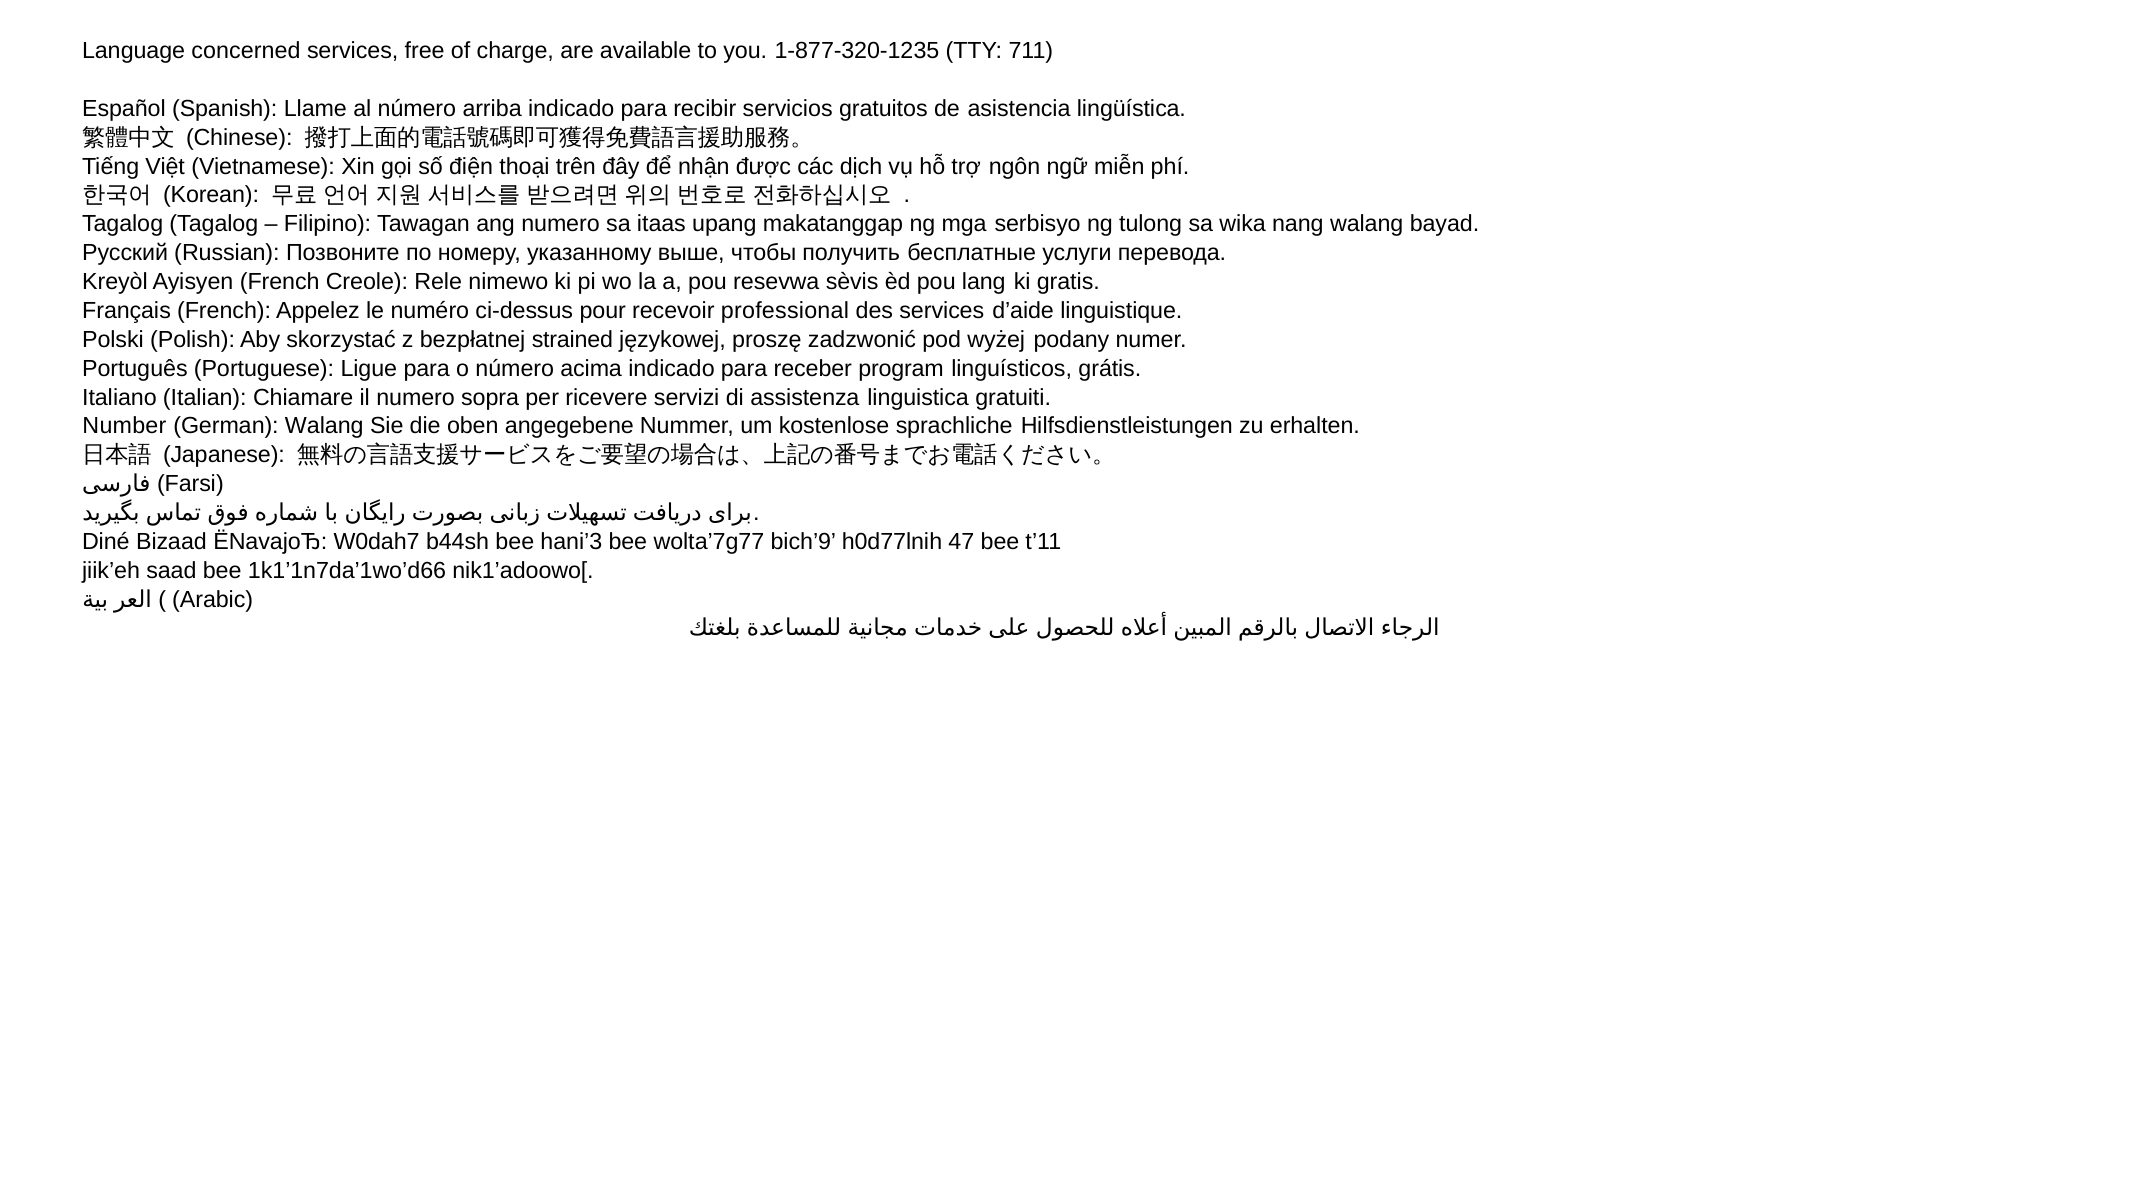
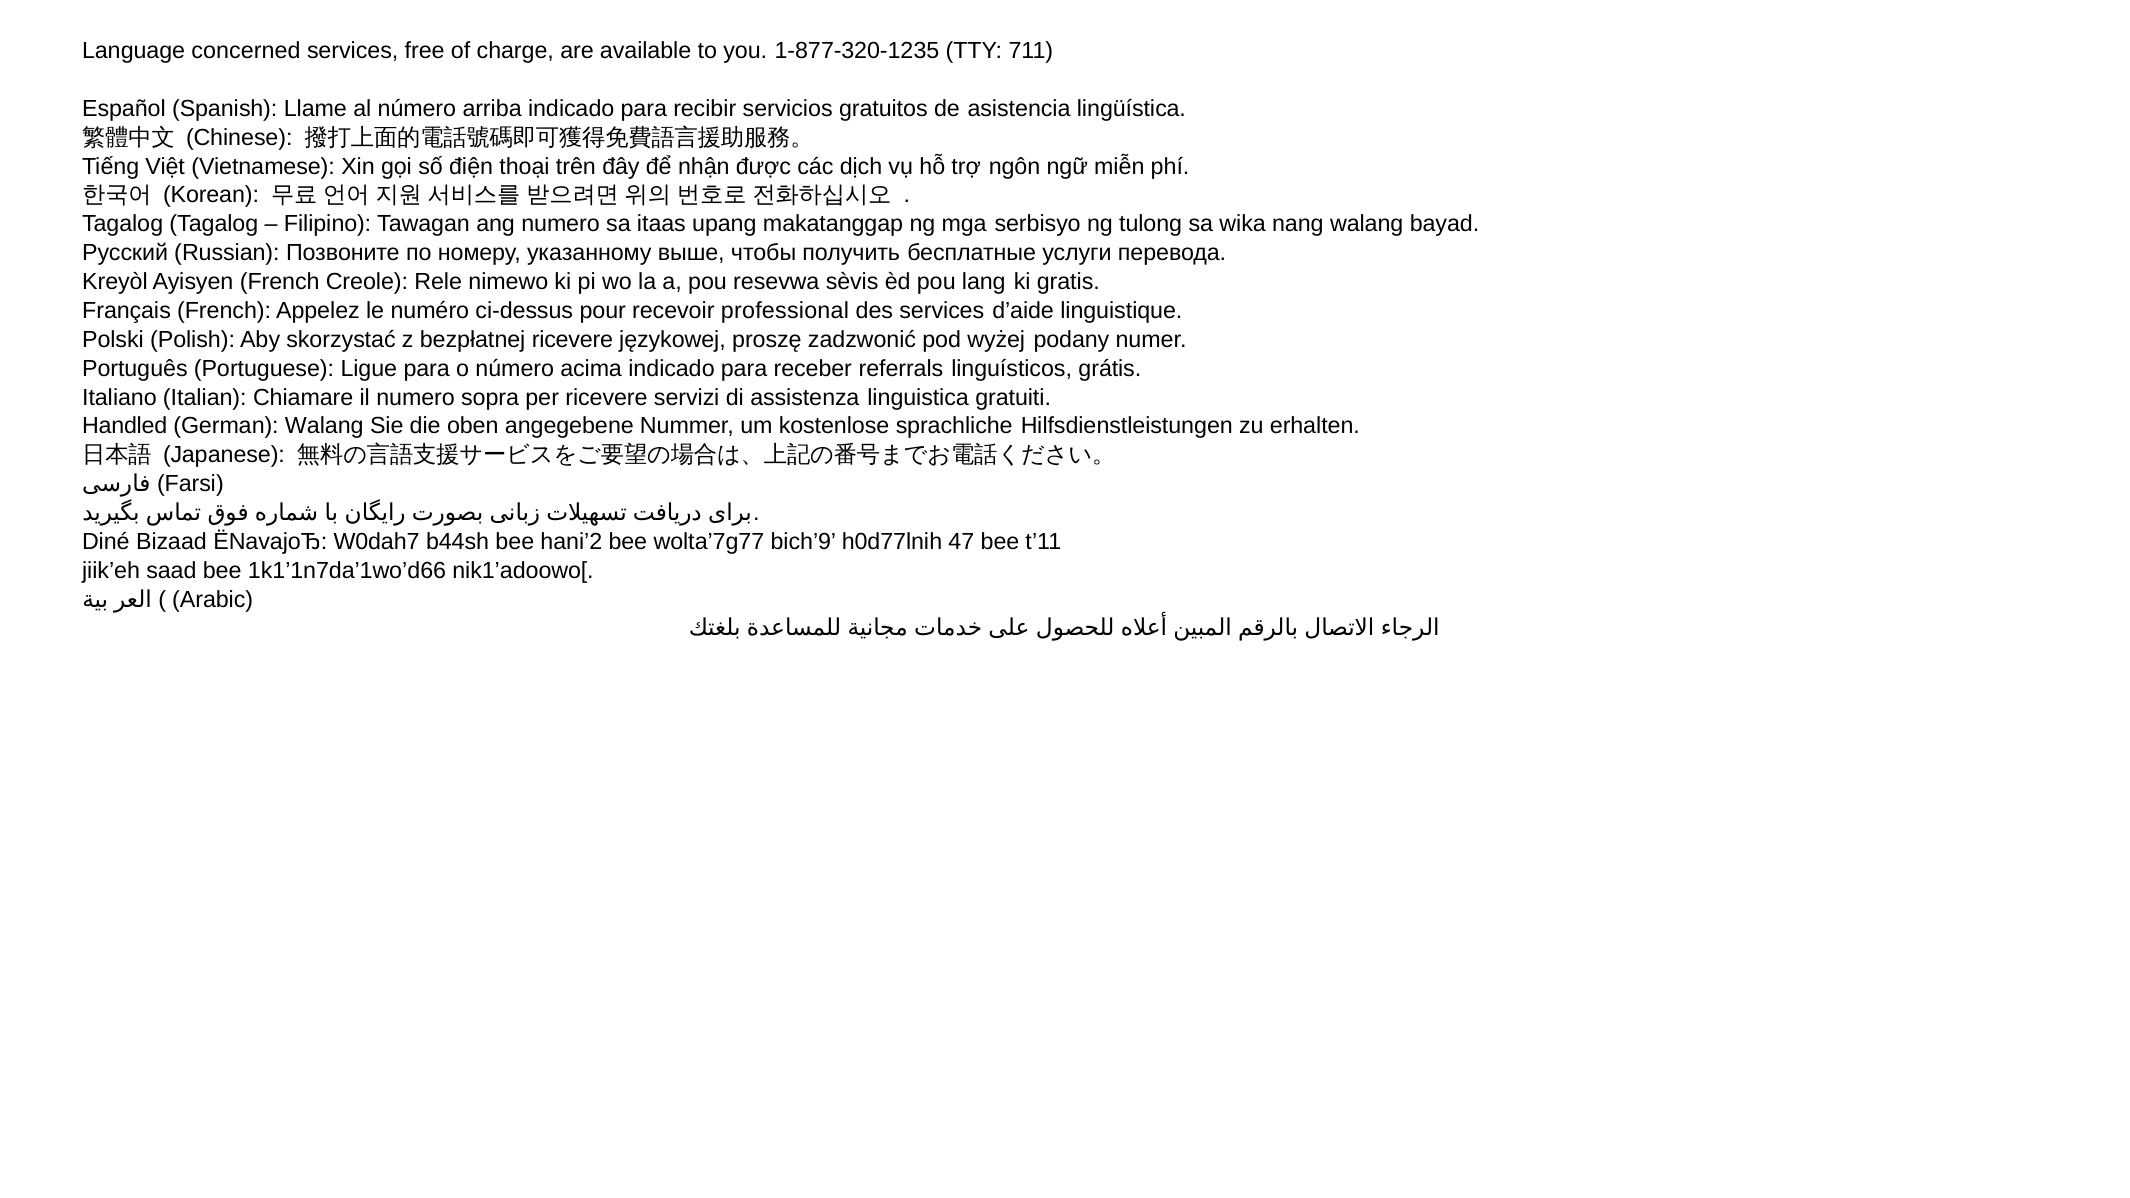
bezpłatnej strained: strained -> ricevere
program: program -> referrals
Number: Number -> Handled
hani’3: hani’3 -> hani’2
